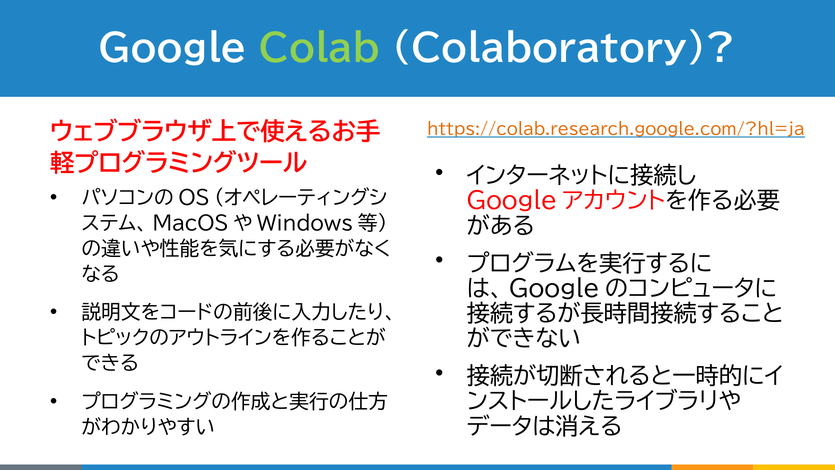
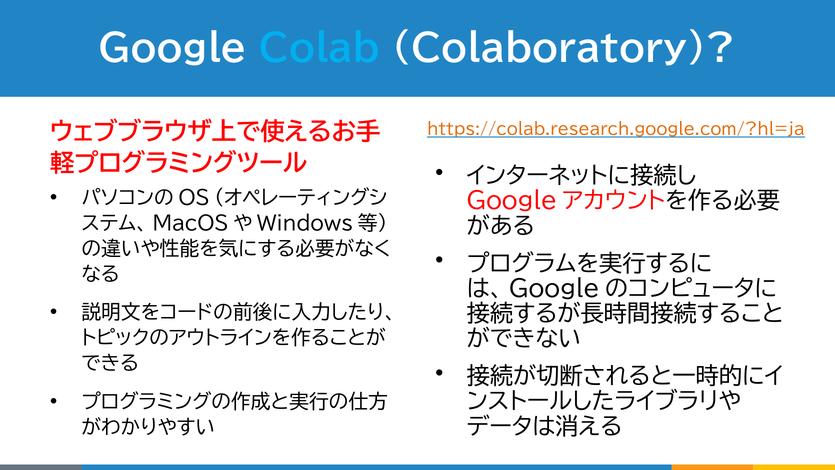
Colab colour: light green -> light blue
